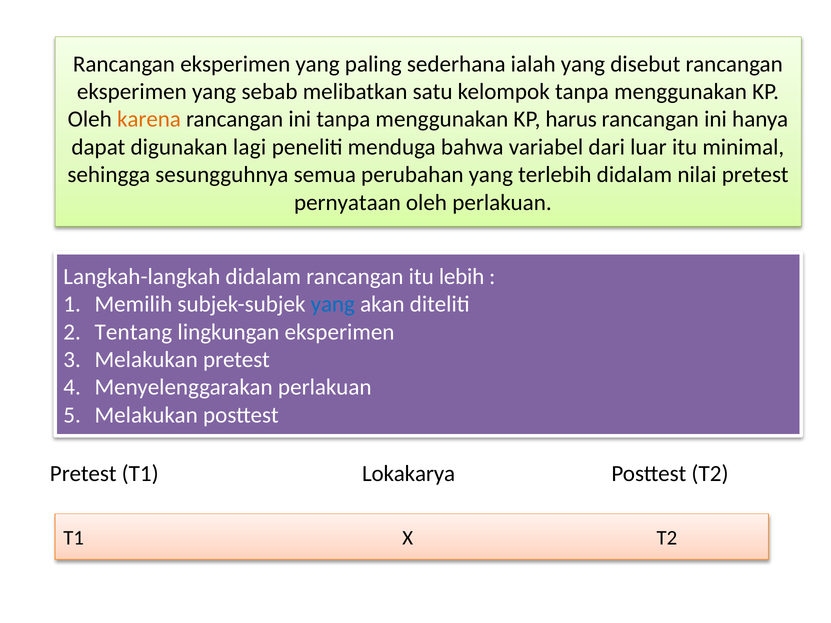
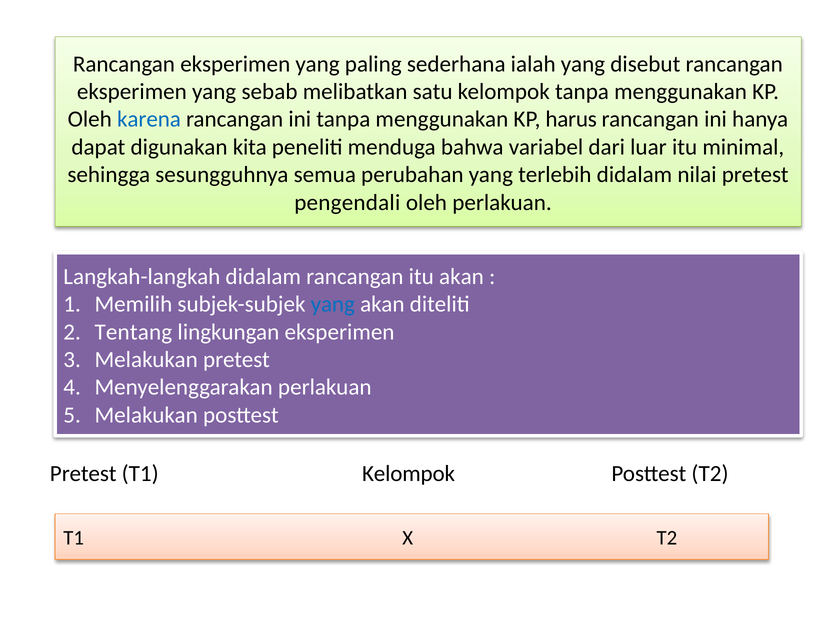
karena colour: orange -> blue
lagi: lagi -> kita
pernyataan: pernyataan -> pengendali
itu lebih: lebih -> akan
T1 Lokakarya: Lokakarya -> Kelompok
